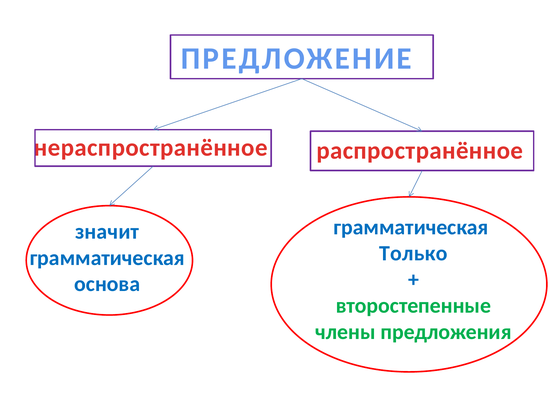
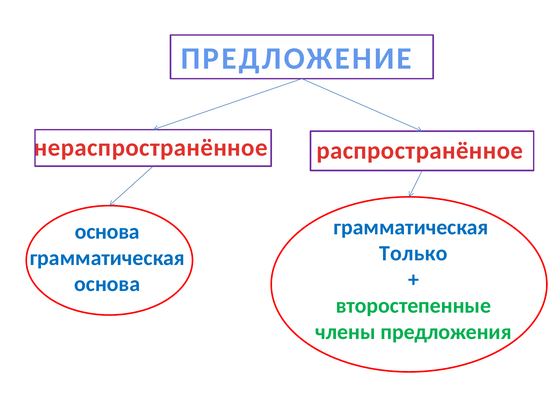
значит at (107, 232): значит -> основа
